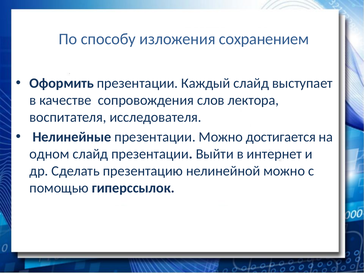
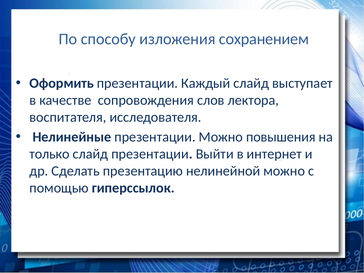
достигается: достигается -> повышения
одном: одном -> только
